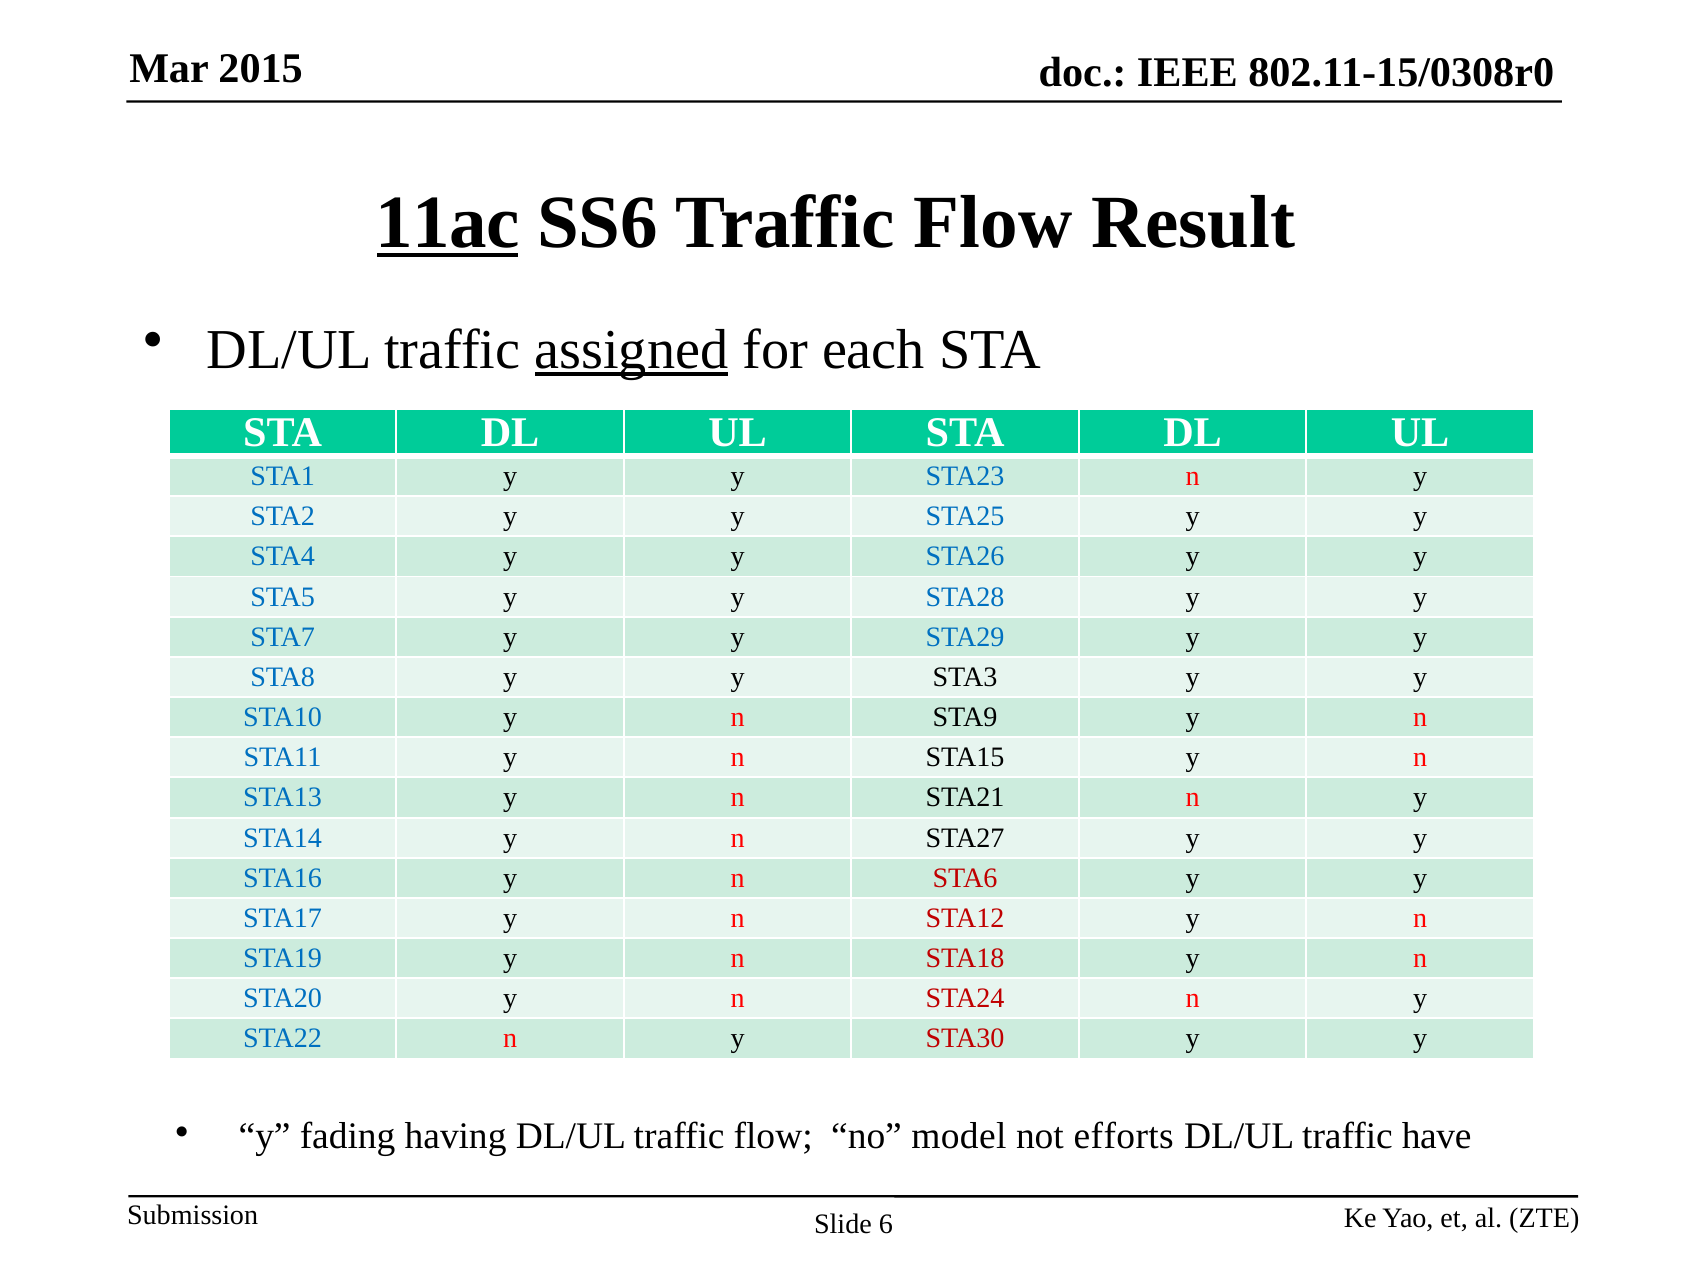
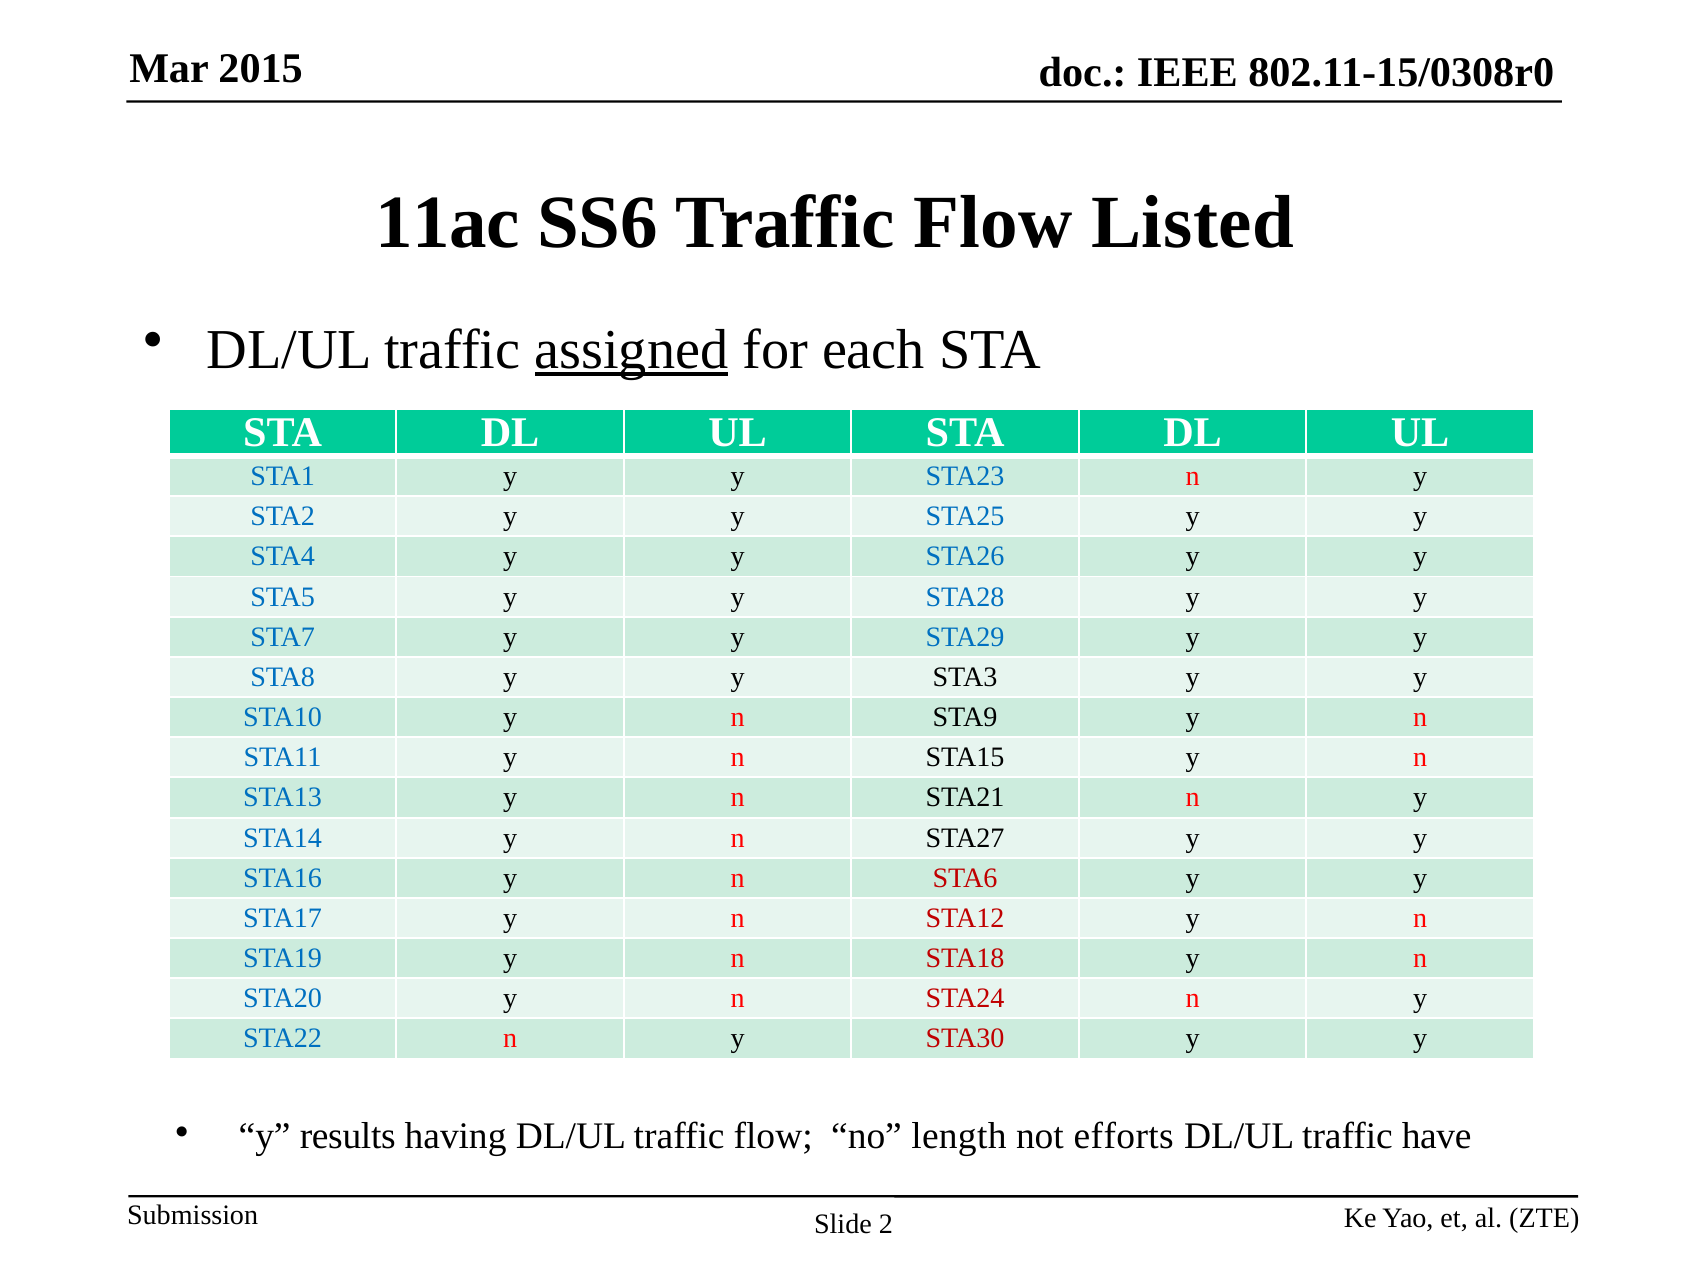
11ac underline: present -> none
Result: Result -> Listed
fading: fading -> results
model: model -> length
6: 6 -> 2
